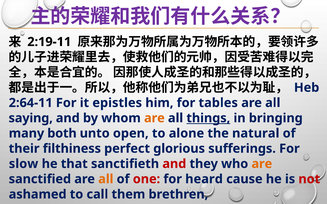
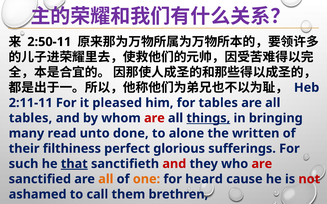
2:19-11: 2:19-11 -> 2:50-11
2:64-11: 2:64-11 -> 2:11-11
epistles: epistles -> pleased
saying at (31, 118): saying -> tables
are at (154, 118) colour: orange -> red
both: both -> read
open: open -> done
natural: natural -> written
slow: slow -> such
that underline: none -> present
are at (262, 164) colour: orange -> red
one colour: red -> orange
